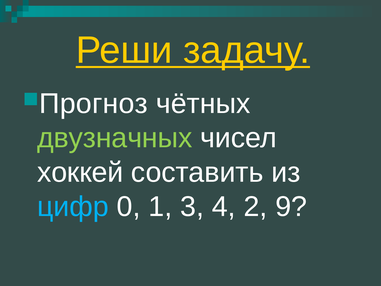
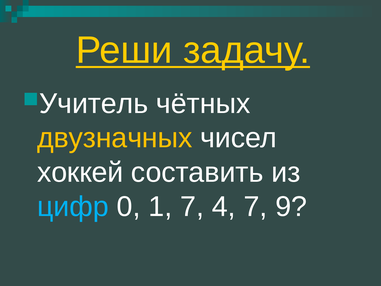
Прогноз: Прогноз -> Учитель
двузначных colour: light green -> yellow
1 3: 3 -> 7
4 2: 2 -> 7
